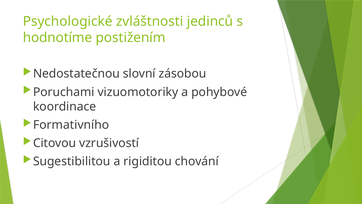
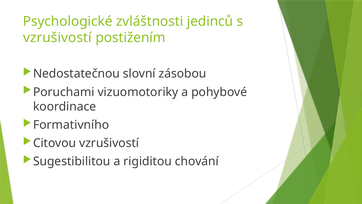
hodnotíme at (58, 38): hodnotíme -> vzrušivostí
